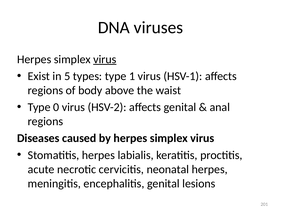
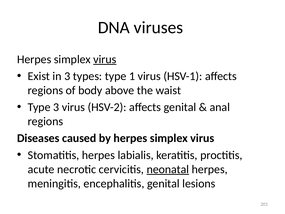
in 5: 5 -> 3
Type 0: 0 -> 3
neonatal underline: none -> present
